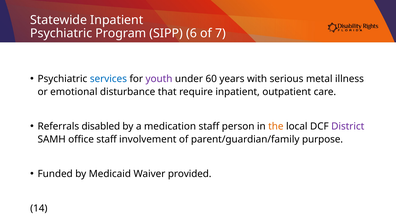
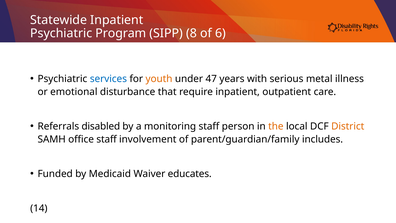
6: 6 -> 8
7: 7 -> 6
youth colour: purple -> orange
60: 60 -> 47
medication: medication -> monitoring
District colour: purple -> orange
purpose: purpose -> includes
provided: provided -> educates
